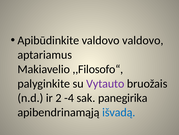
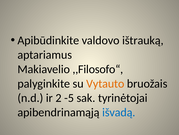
valdovo valdovo: valdovo -> ištrauką
Vytauto colour: purple -> orange
-4: -4 -> -5
panegirika: panegirika -> tyrinėtojai
